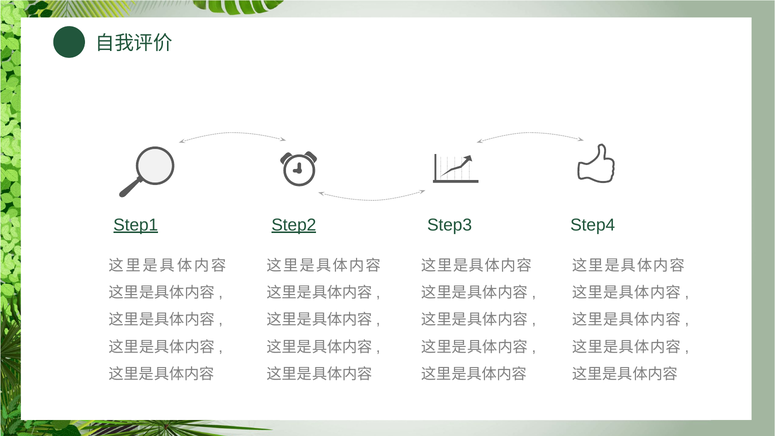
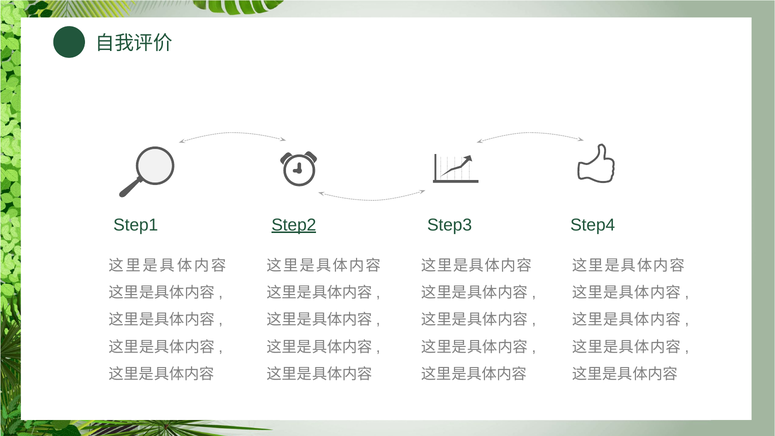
Step1 underline: present -> none
